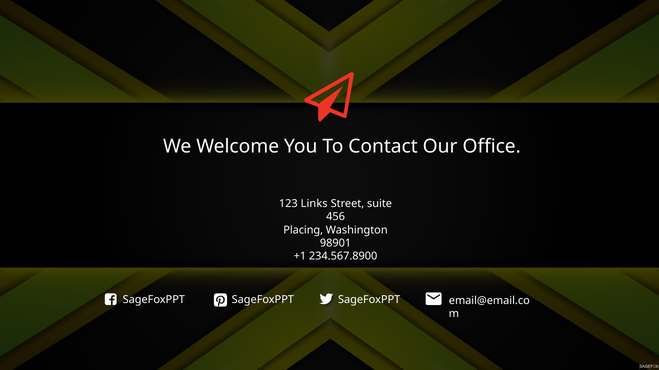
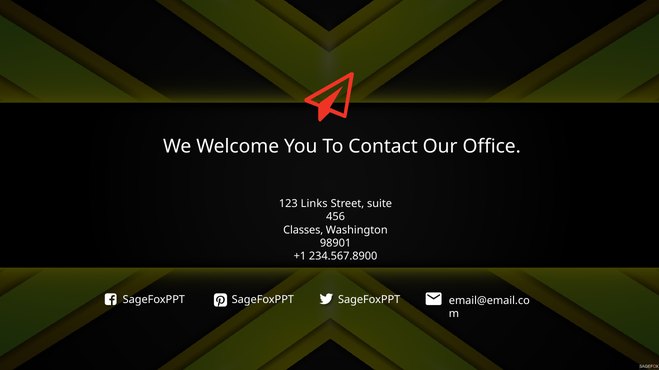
Placing: Placing -> Classes
